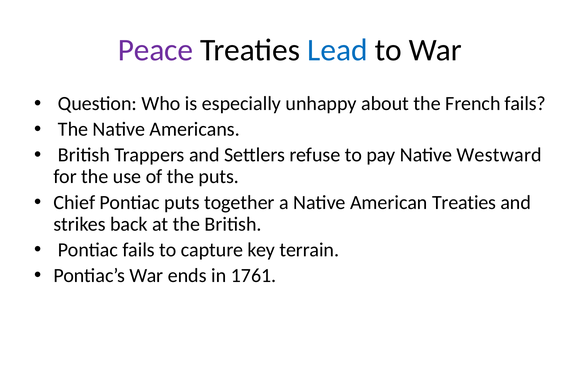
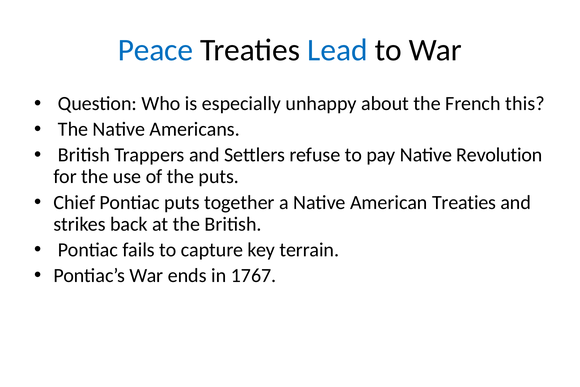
Peace colour: purple -> blue
French fails: fails -> this
Westward: Westward -> Revolution
1761: 1761 -> 1767
